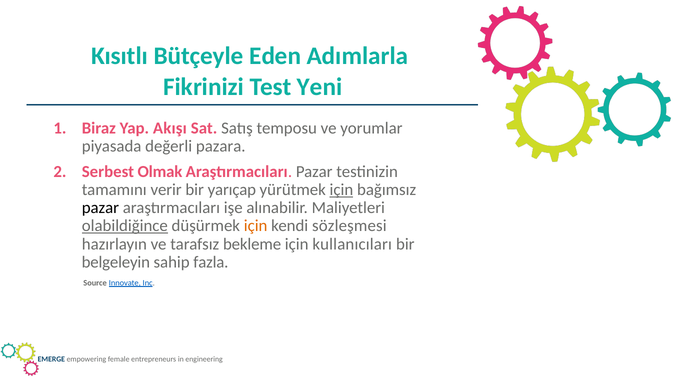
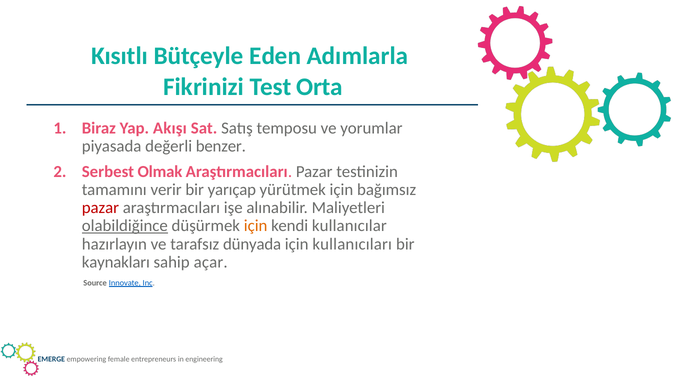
Yeni: Yeni -> Orta
pazara: pazara -> benzer
için at (341, 190) underline: present -> none
pazar at (100, 208) colour: black -> red
sözleşmesi: sözleşmesi -> kullanıcılar
bekleme: bekleme -> dünyada
belgeleyin: belgeleyin -> kaynakları
fazla: fazla -> açar
